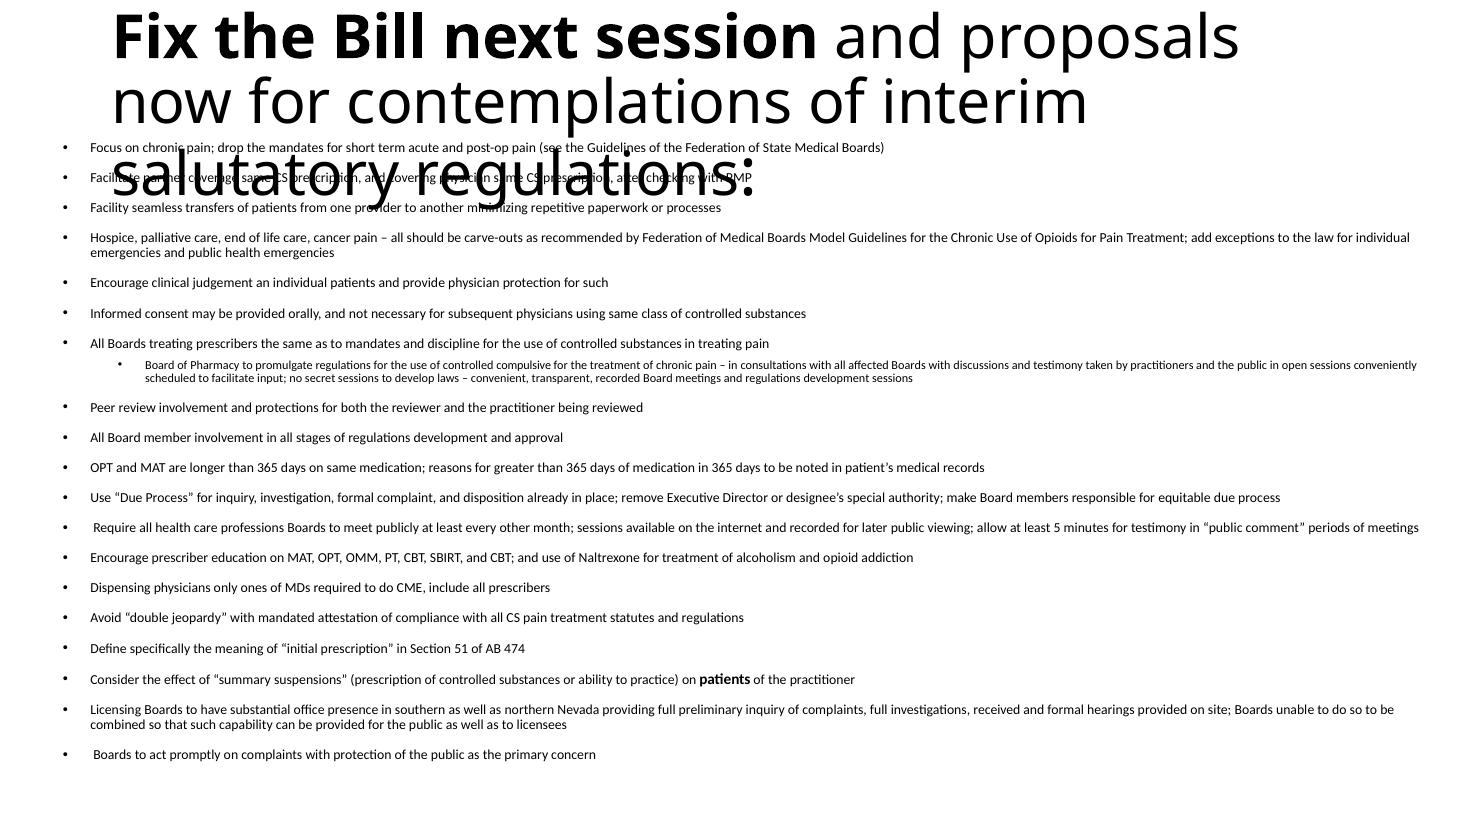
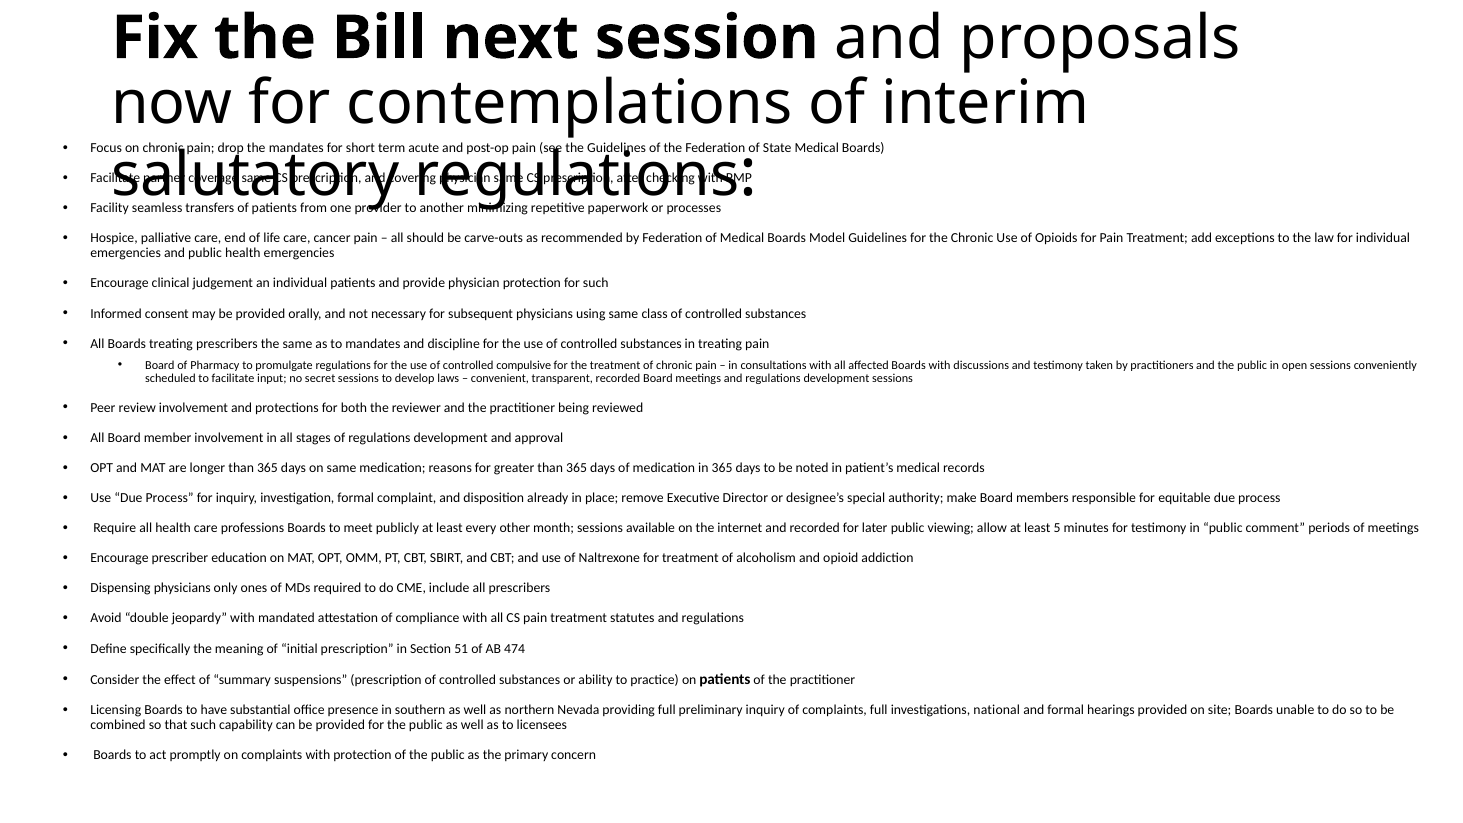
received: received -> national
